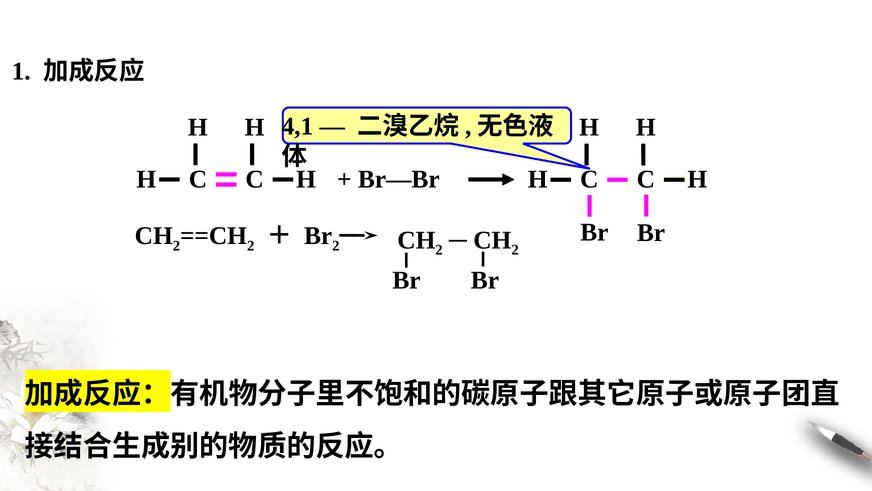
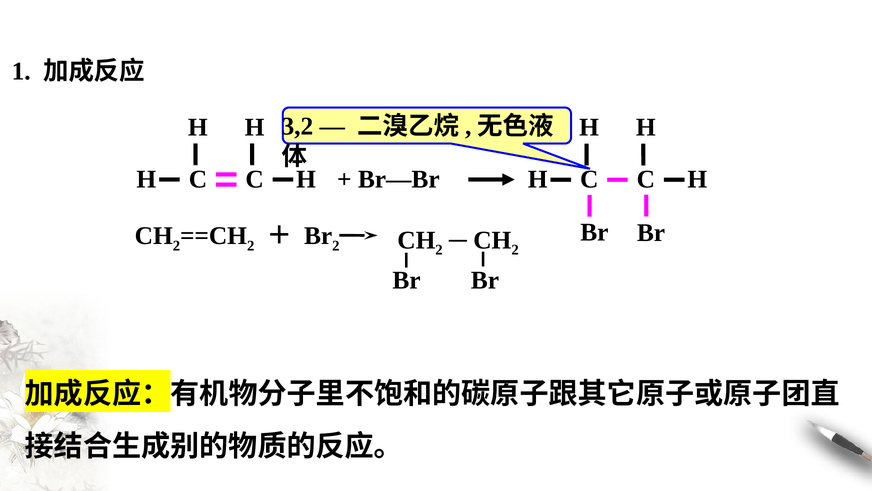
4,1: 4,1 -> 3,2
